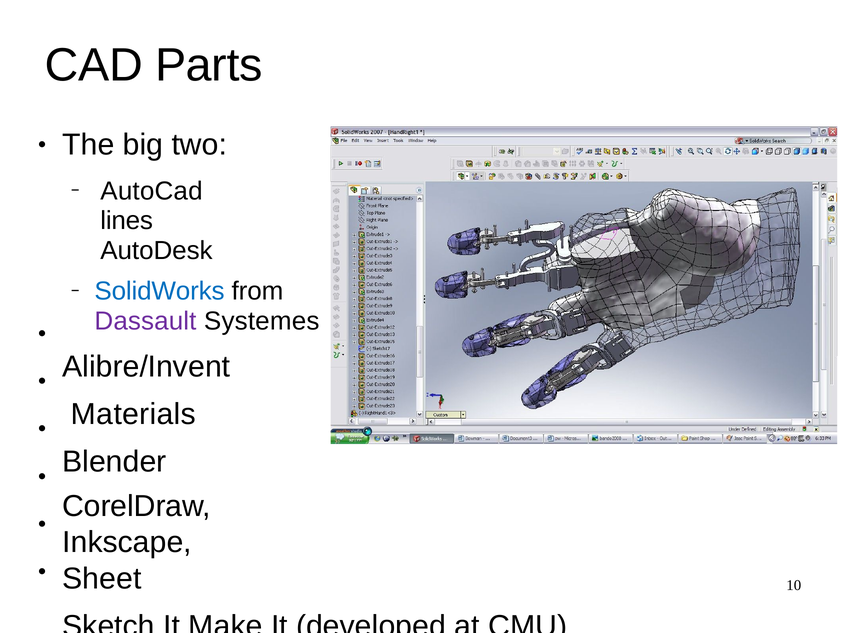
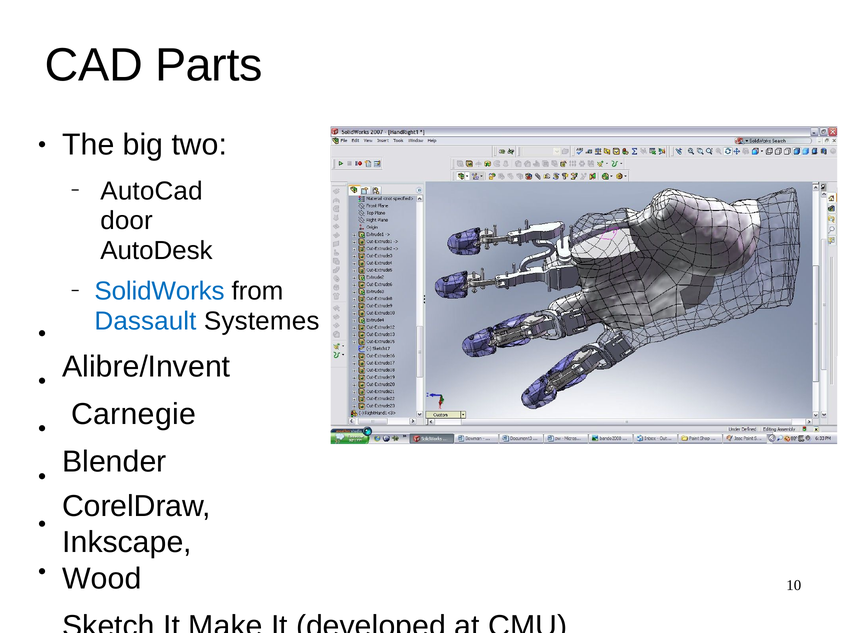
lines: lines -> door
Dassault colour: purple -> blue
Materials: Materials -> Carnegie
Sheet: Sheet -> Wood
